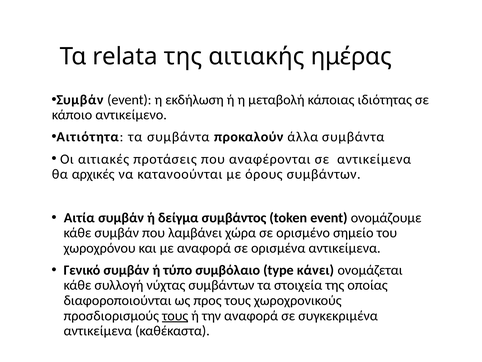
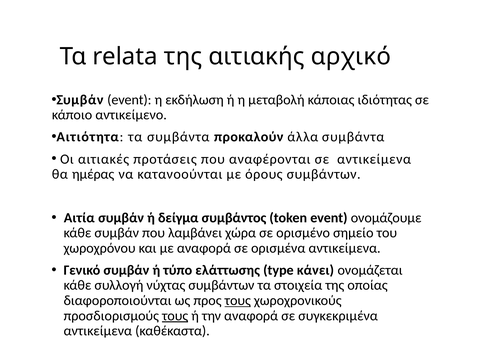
ημέρας: ημέρας -> αρχικό
αρχικές: αρχικές -> ημέρας
συμβόλαιο: συμβόλαιο -> ελάττωσης
τους at (238, 300) underline: none -> present
